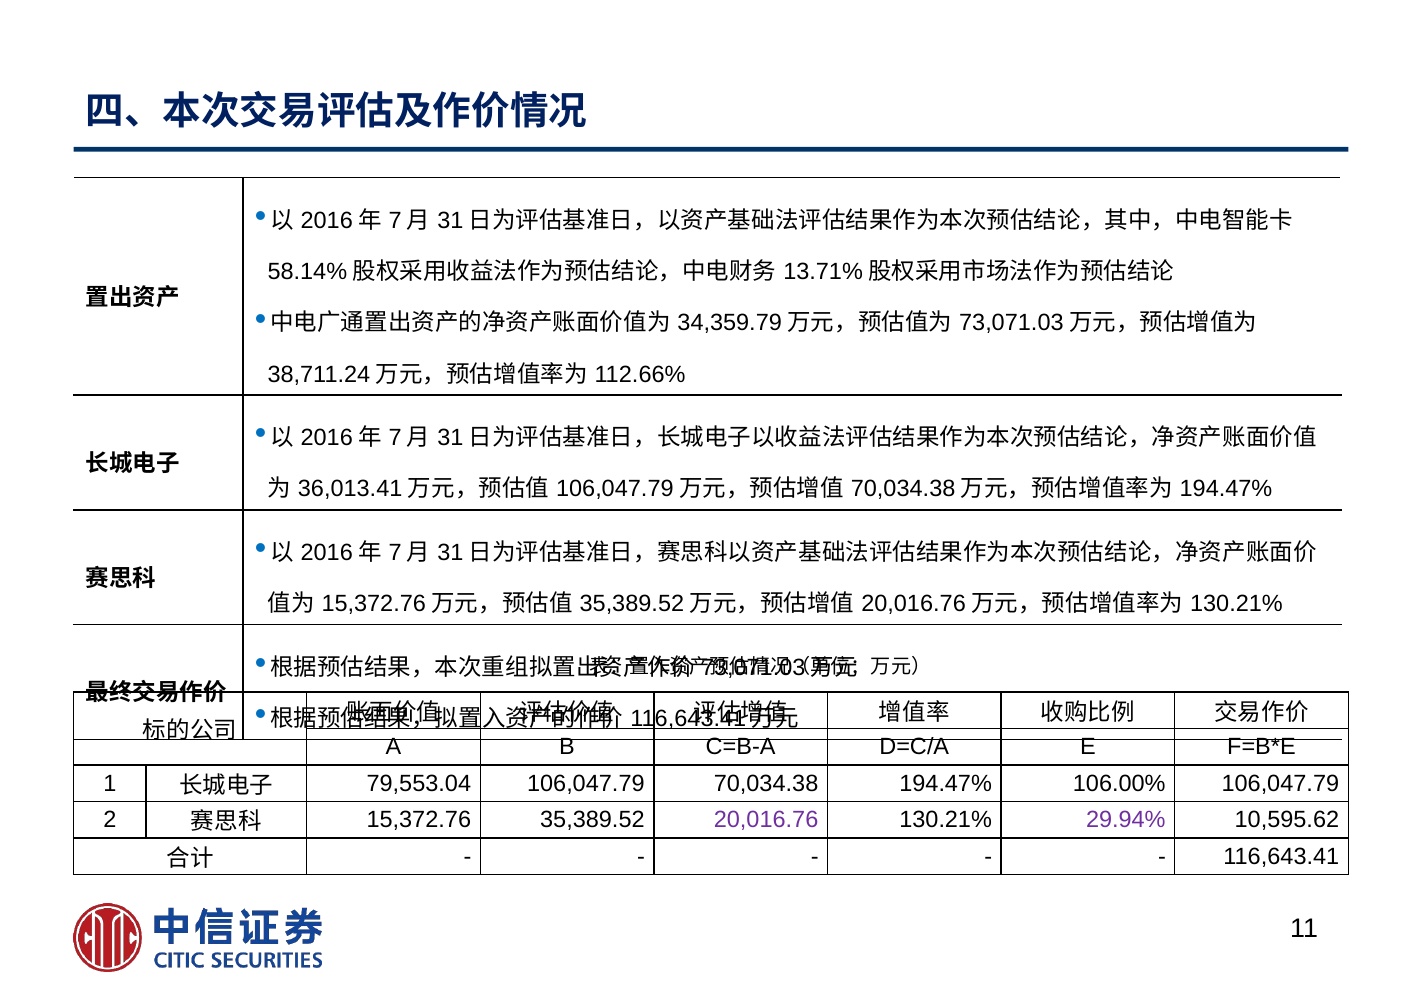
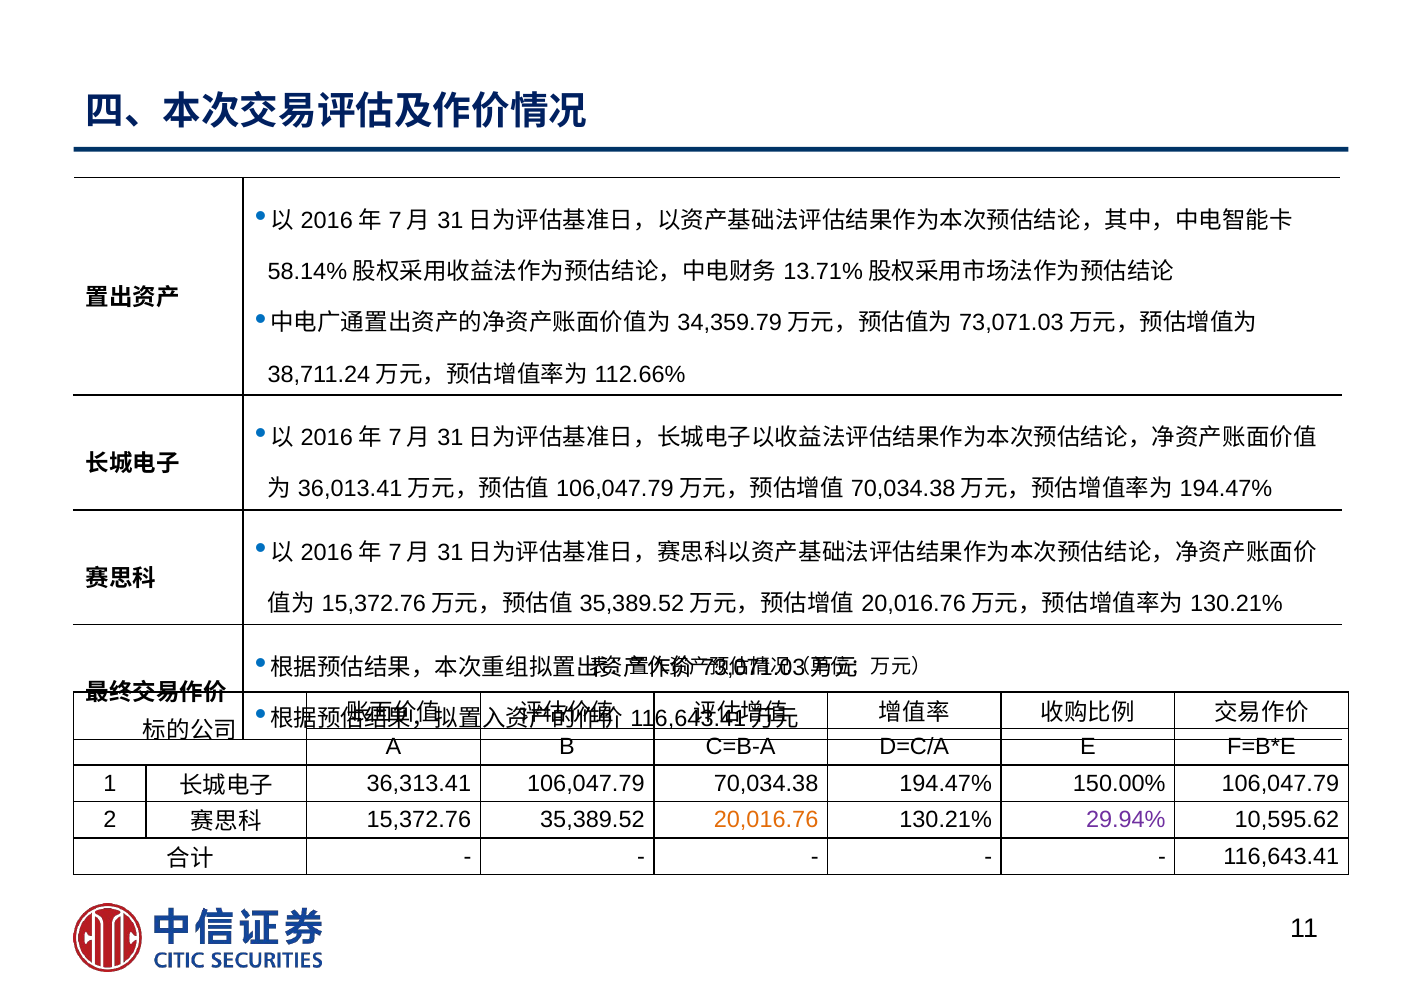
79,553.04: 79,553.04 -> 36,313.41
106.00%: 106.00% -> 150.00%
20,016.76 colour: purple -> orange
